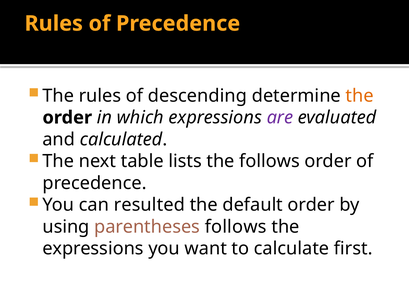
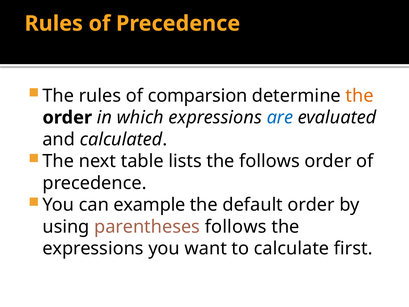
descending: descending -> comparsion
are colour: purple -> blue
resulted: resulted -> example
